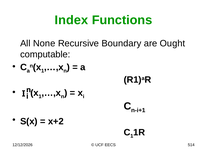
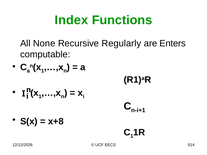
Boundary: Boundary -> Regularly
Ought: Ought -> Enters
x+2: x+2 -> x+8
